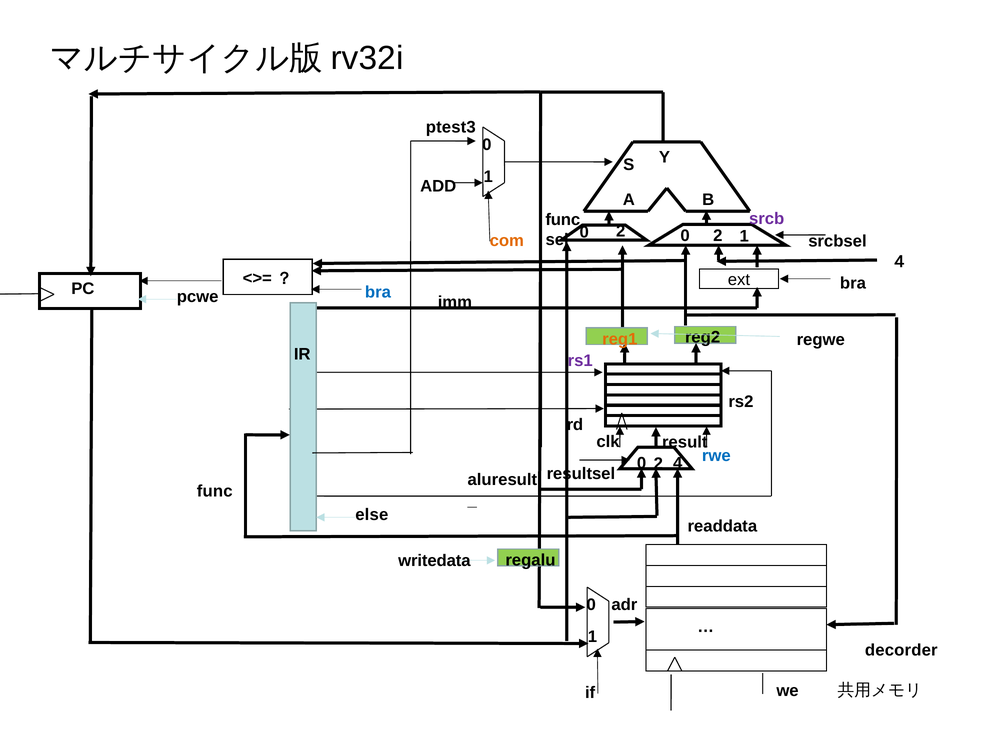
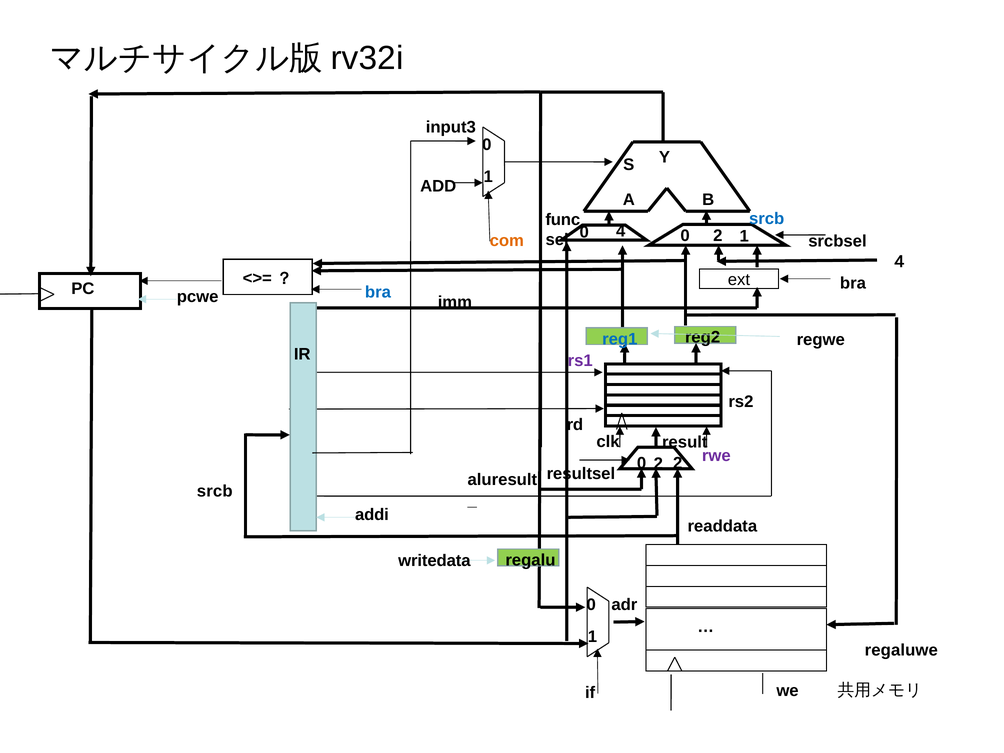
ptest3: ptest3 -> input3
srcb at (767, 219) colour: purple -> blue
0 2: 2 -> 4
reg1 colour: orange -> blue
rwe colour: blue -> purple
0 4: 4 -> 2
func at (215, 491): func -> srcb
else: else -> addi
decorder: decorder -> regaluwe
